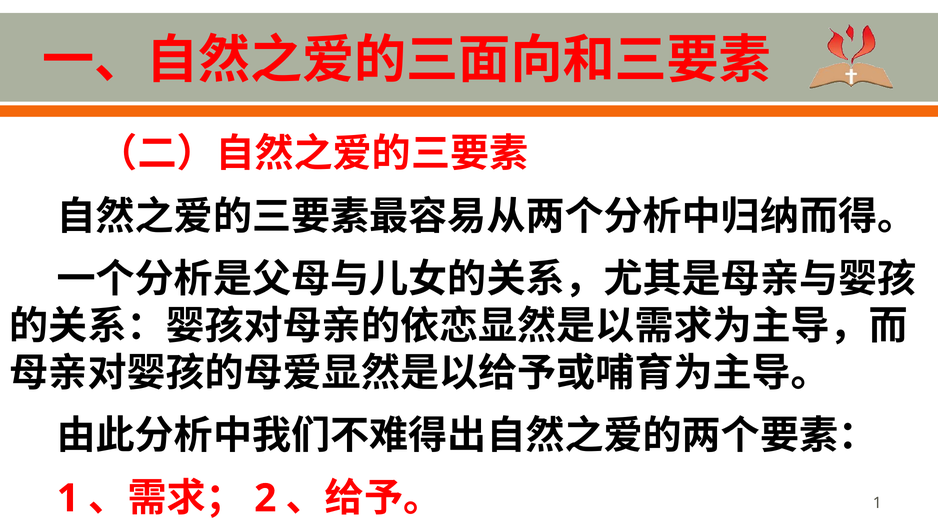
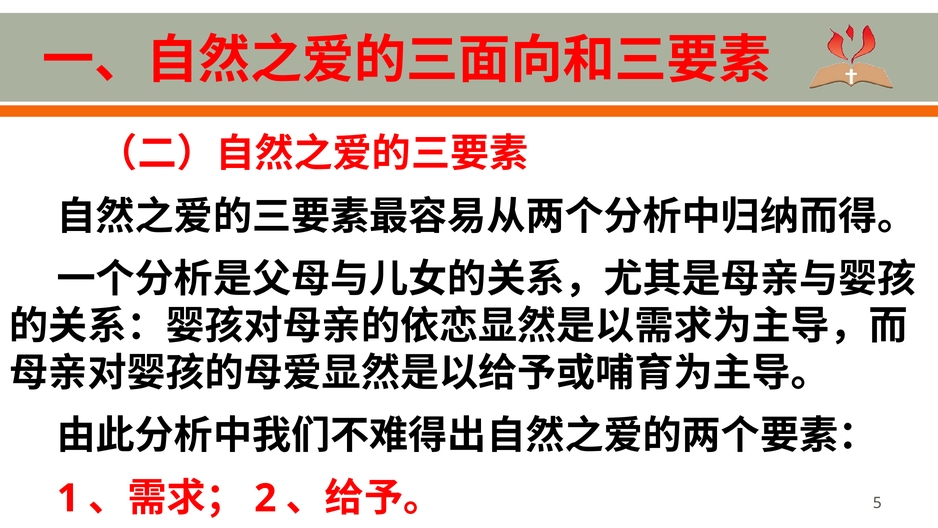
1 at (877, 503): 1 -> 5
